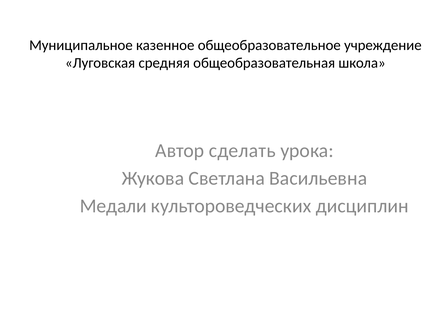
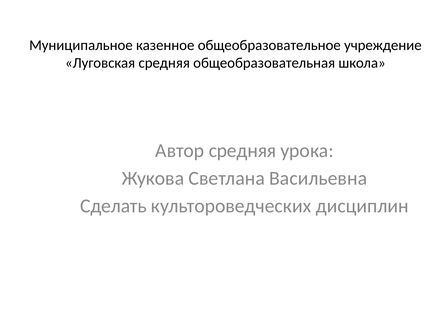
Автор сделать: сделать -> средняя
Медали: Медали -> Сделать
